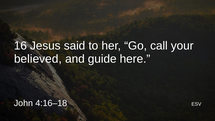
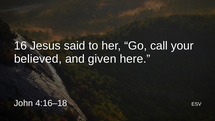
guide: guide -> given
